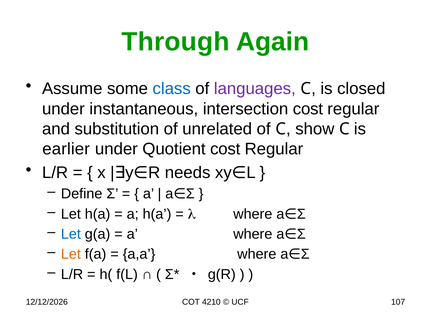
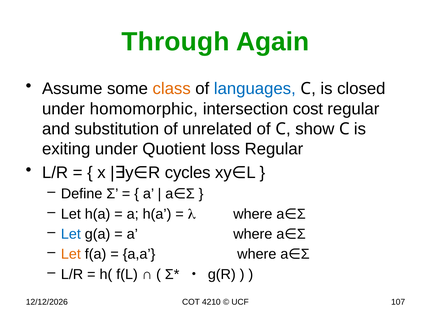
class colour: blue -> orange
languages colour: purple -> blue
instantaneous: instantaneous -> homomorphic
earlier: earlier -> exiting
Quotient cost: cost -> loss
needs: needs -> cycles
